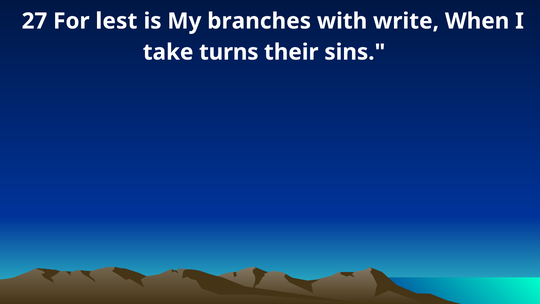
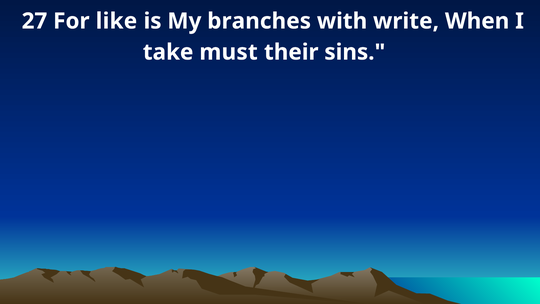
lest: lest -> like
turns: turns -> must
